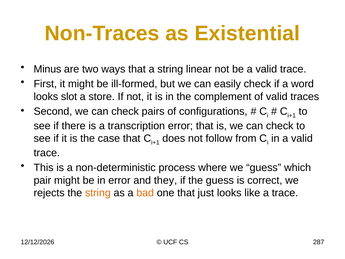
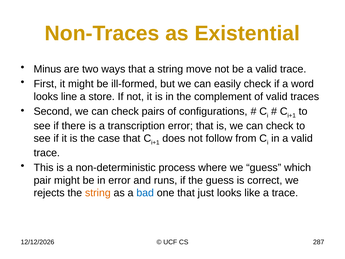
linear: linear -> move
slot: slot -> line
they: they -> runs
bad colour: orange -> blue
